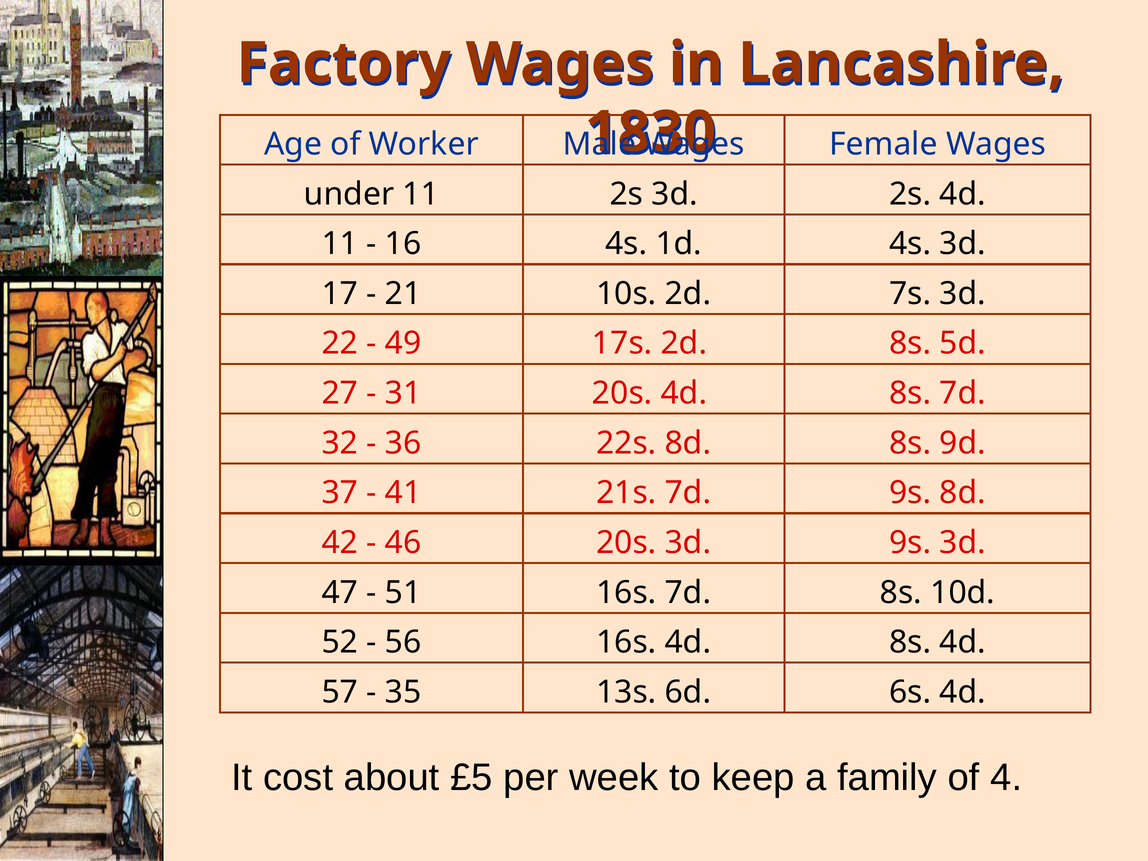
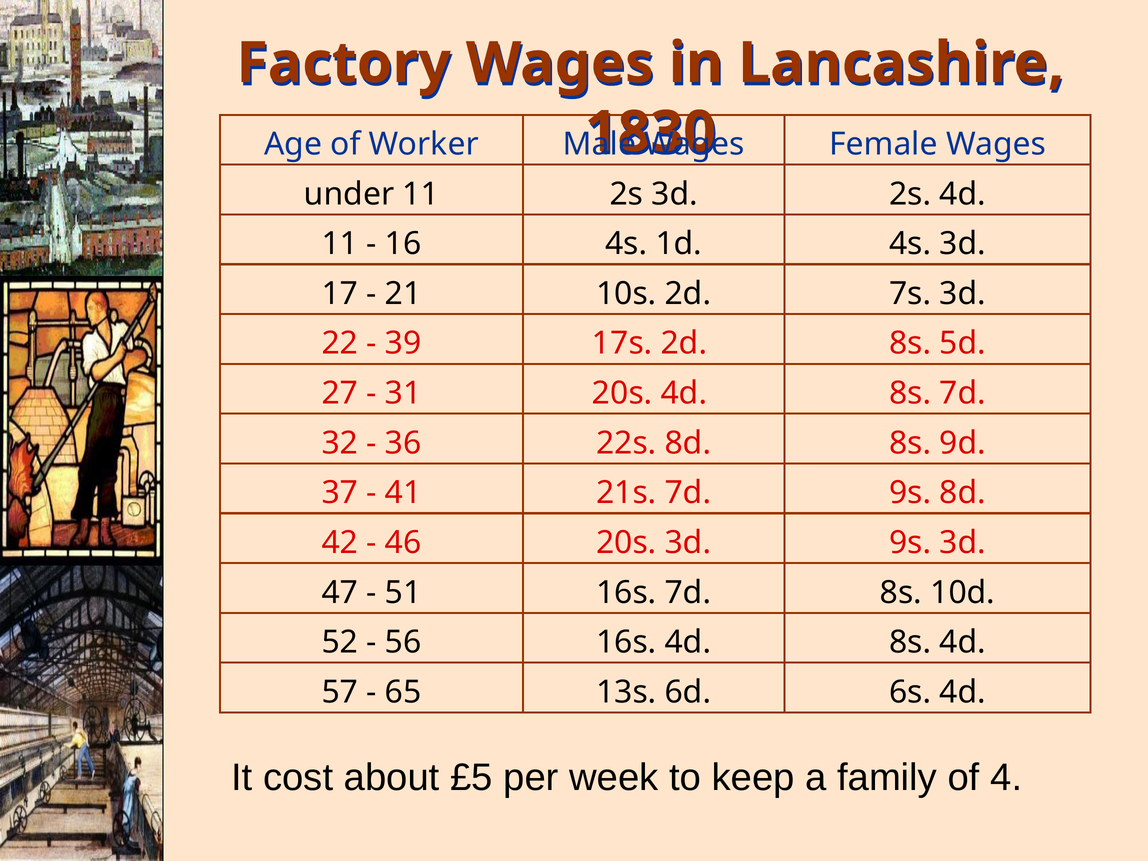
49: 49 -> 39
35: 35 -> 65
